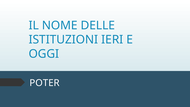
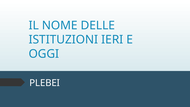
POTER: POTER -> PLEBEI
